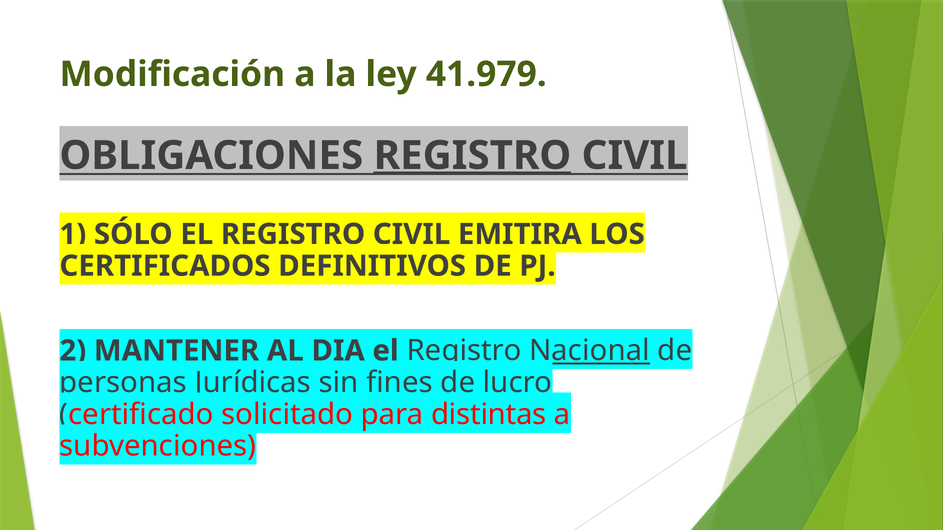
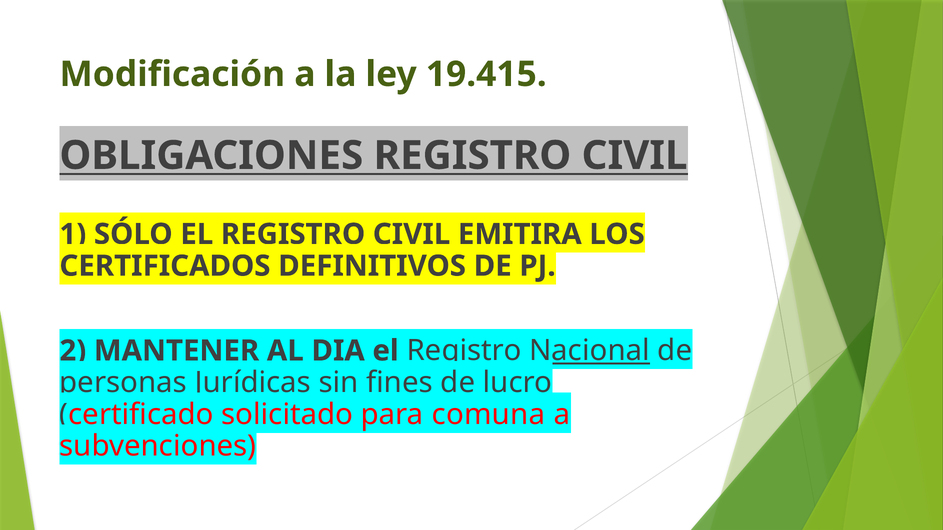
41.979: 41.979 -> 19.415
REGISTRO at (472, 156) underline: present -> none
distintas: distintas -> comuna
